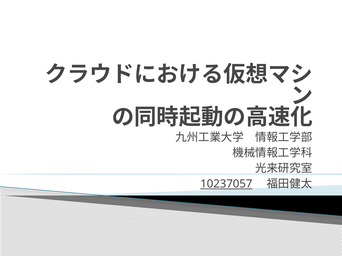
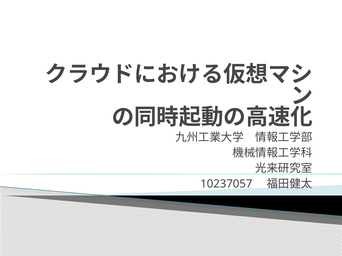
10237057 underline: present -> none
